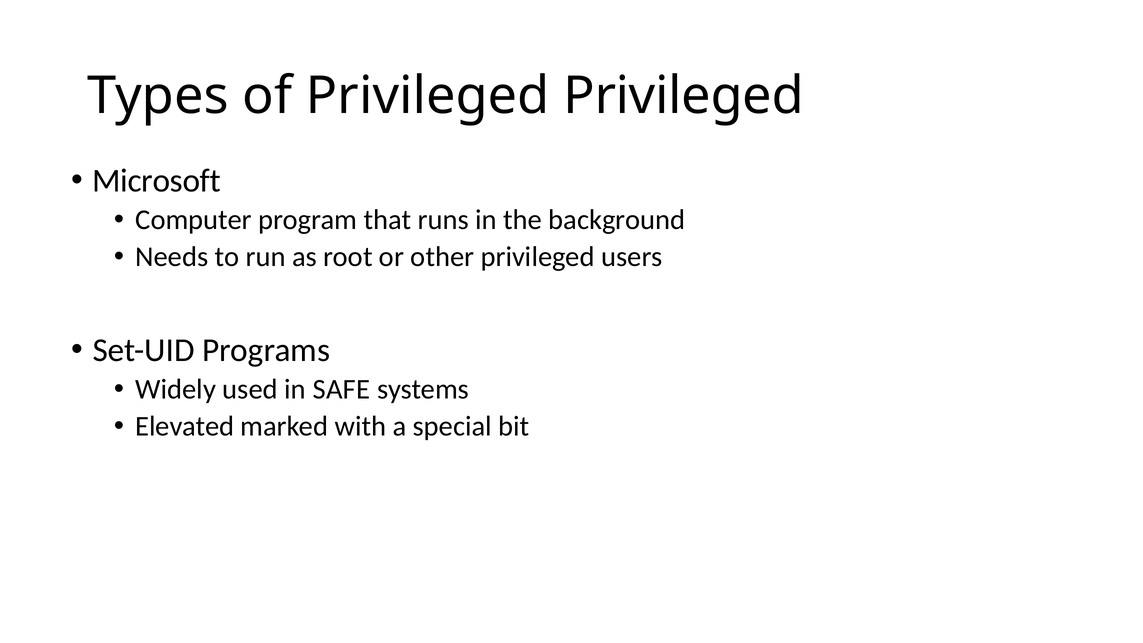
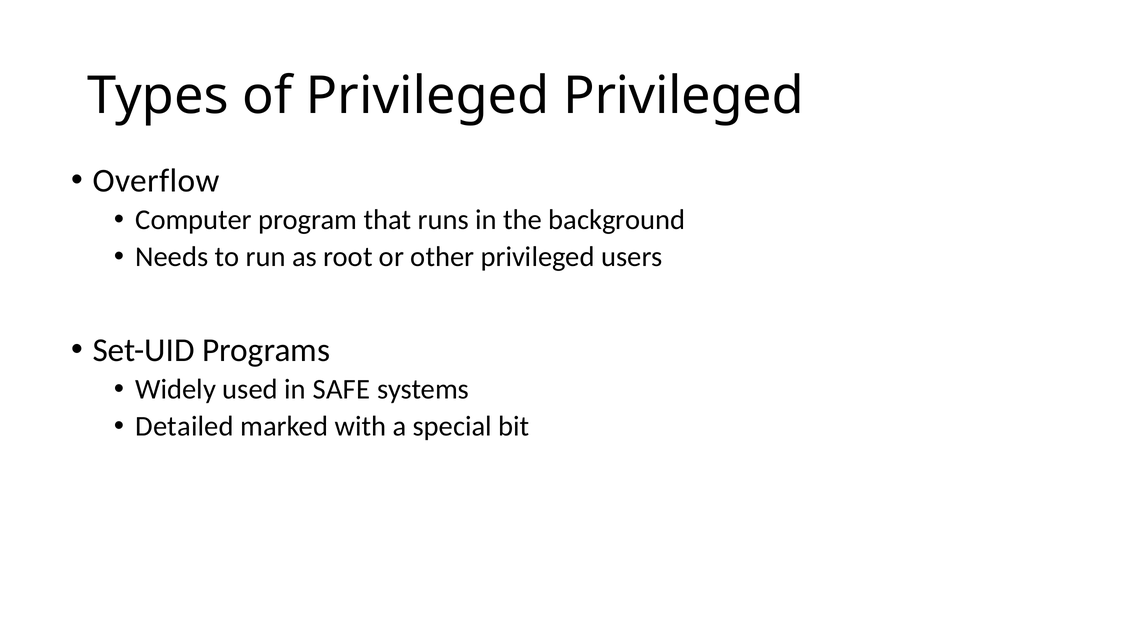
Microsoft: Microsoft -> Overflow
Elevated: Elevated -> Detailed
